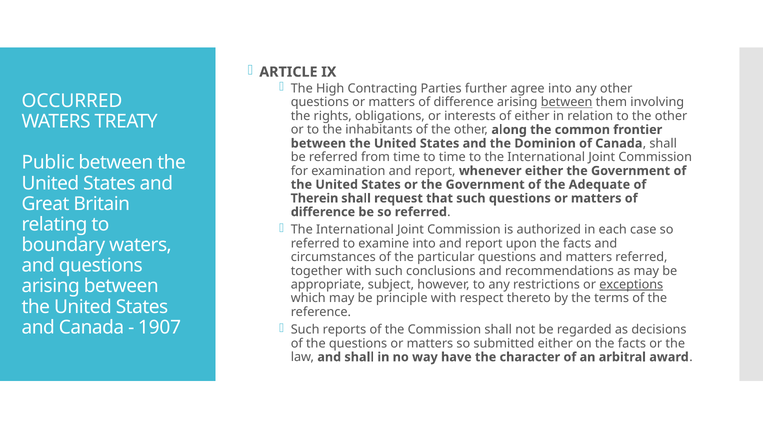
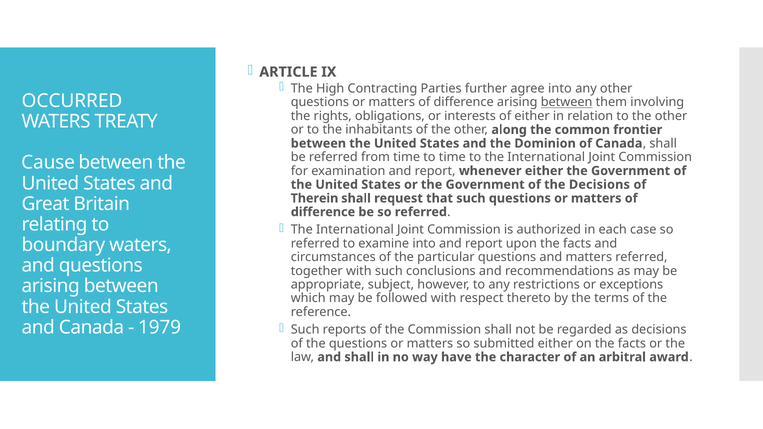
Public: Public -> Cause
the Adequate: Adequate -> Decisions
exceptions underline: present -> none
principle: principle -> followed
1907: 1907 -> 1979
